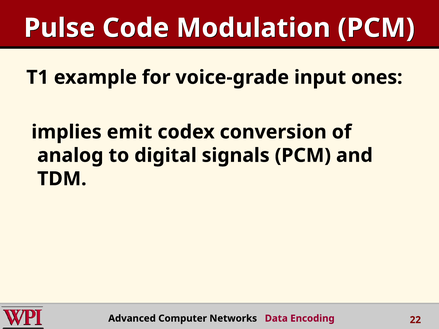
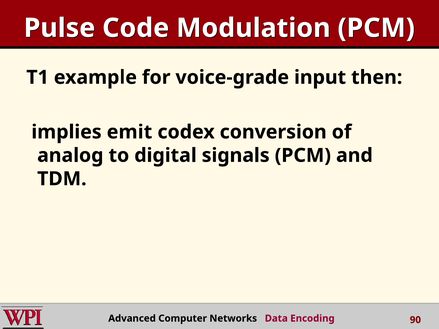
ones: ones -> then
22: 22 -> 90
